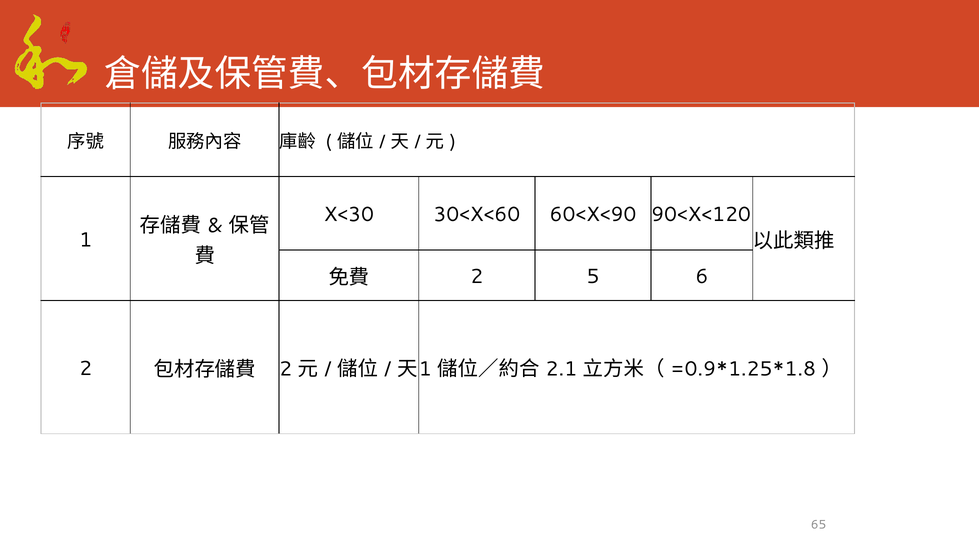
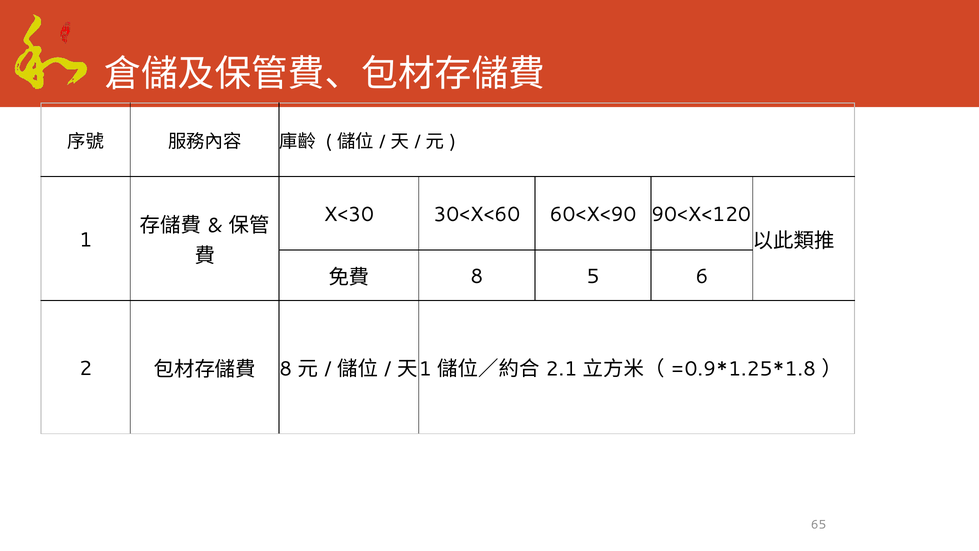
2 at (477, 276): 2 -> 8
2 at (286, 369): 2 -> 8
